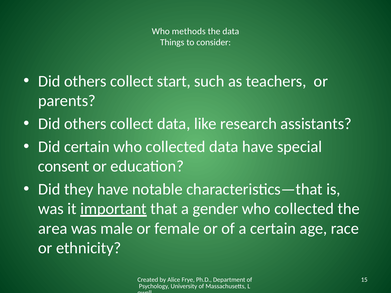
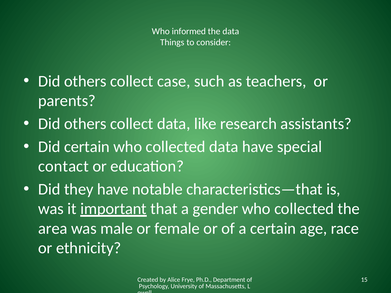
methods: methods -> informed
start: start -> case
consent: consent -> contact
